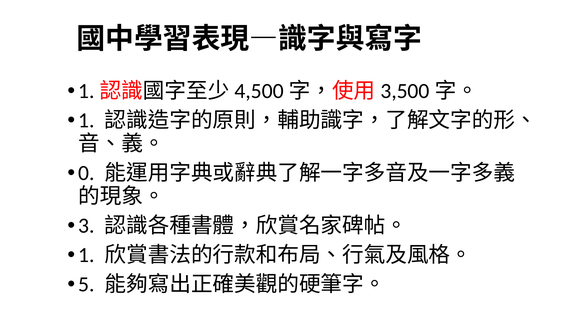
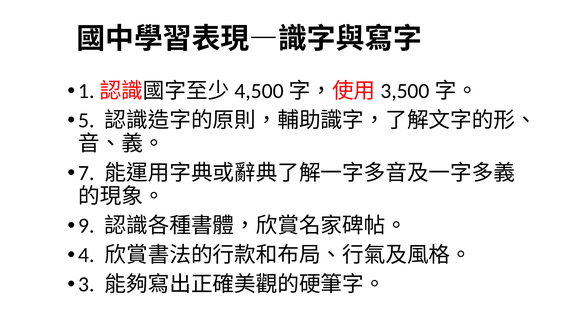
1 at (86, 120): 1 -> 5
0: 0 -> 7
3: 3 -> 9
1 at (86, 255): 1 -> 4
5: 5 -> 3
